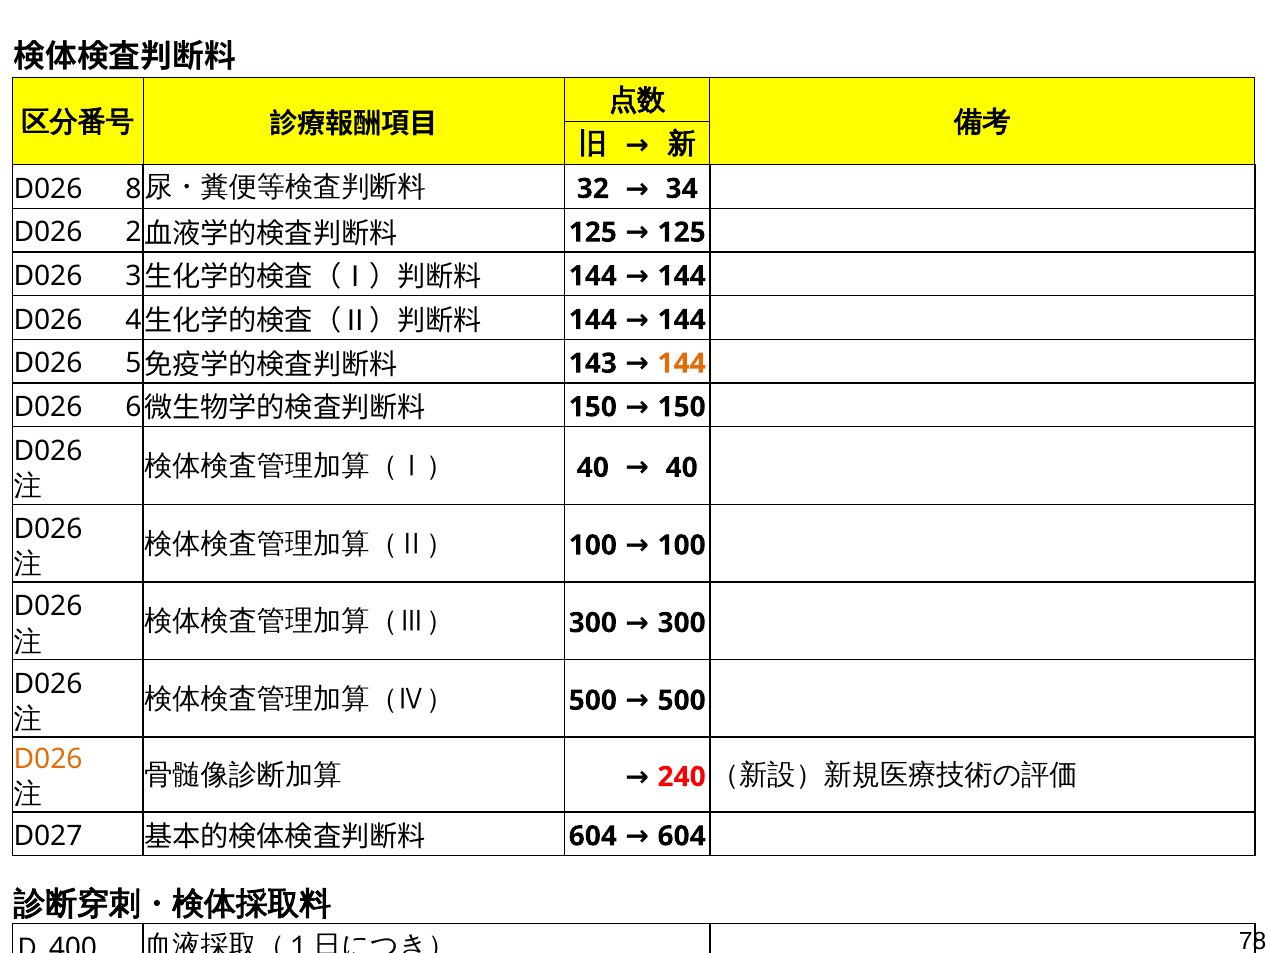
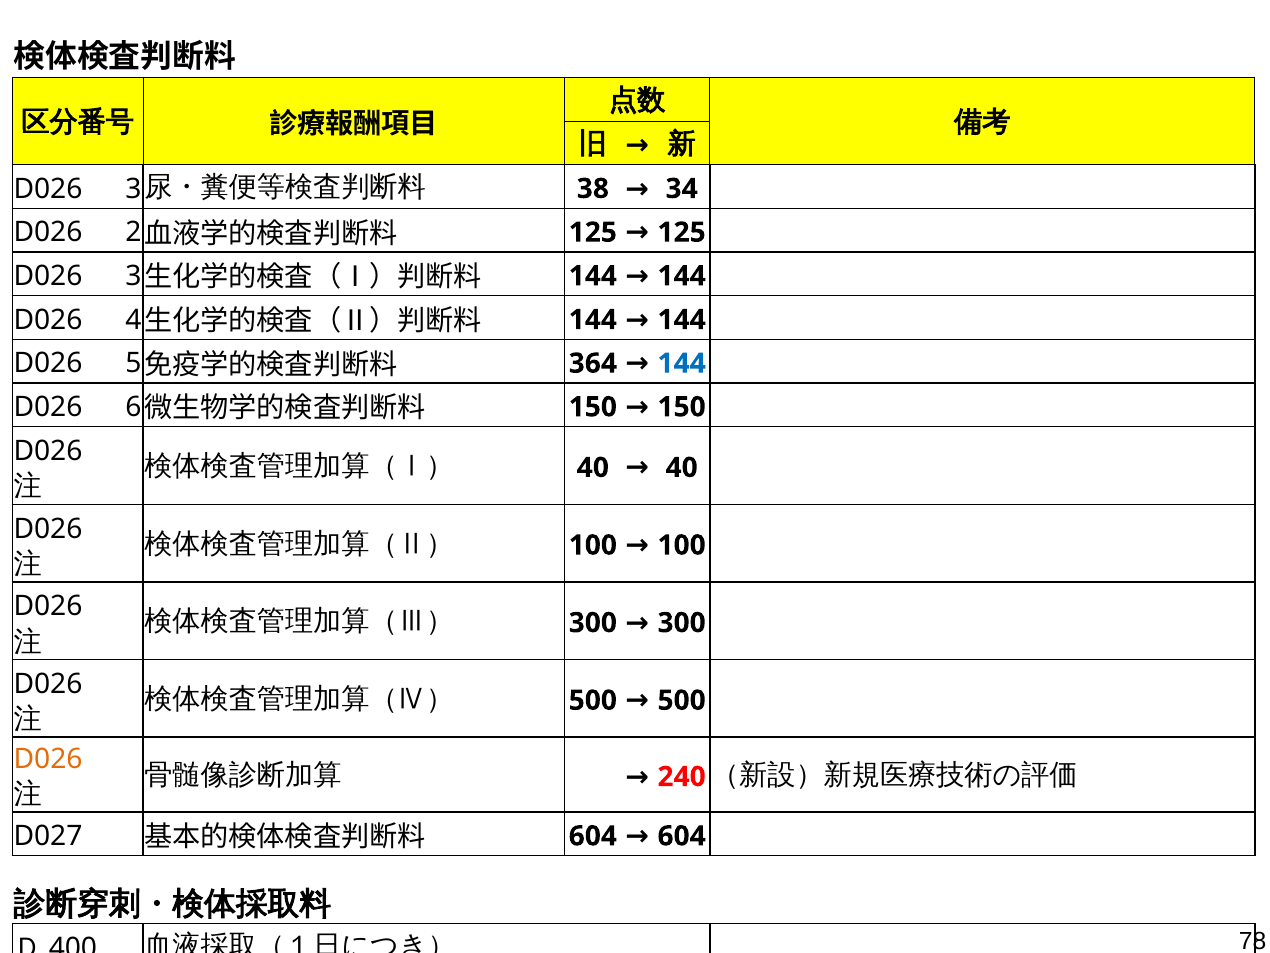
8: 8 -> 3
32: 32 -> 38
143: 143 -> 364
144 at (682, 363) colour: orange -> blue
